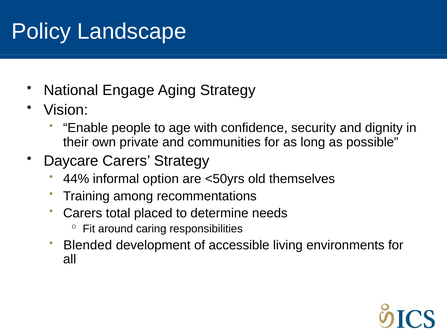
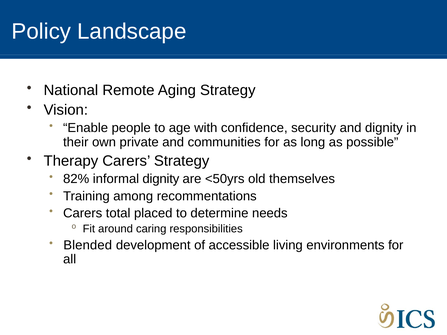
Engage: Engage -> Remote
Daycare: Daycare -> Therapy
44%: 44% -> 82%
informal option: option -> dignity
